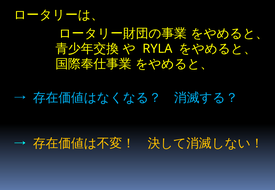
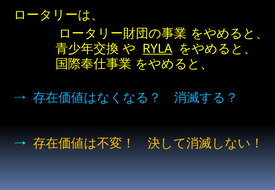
RYLA underline: none -> present
